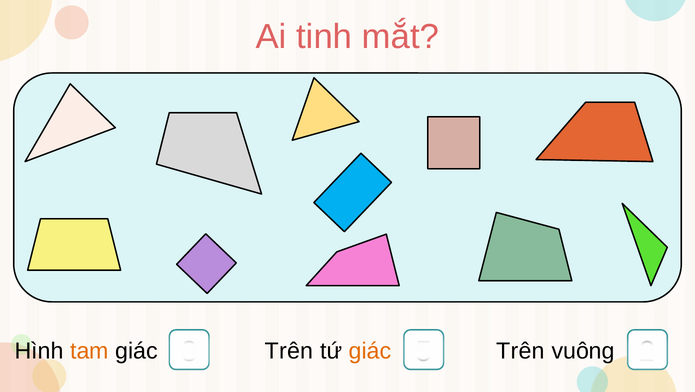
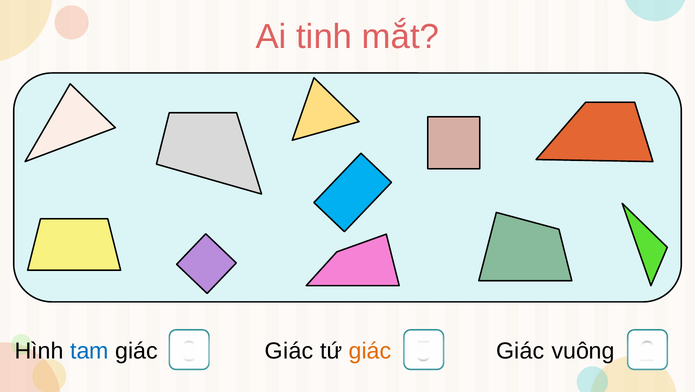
tam colour: orange -> blue
Trên at (289, 351): Trên -> Giác
Trên at (520, 351): Trên -> Giác
